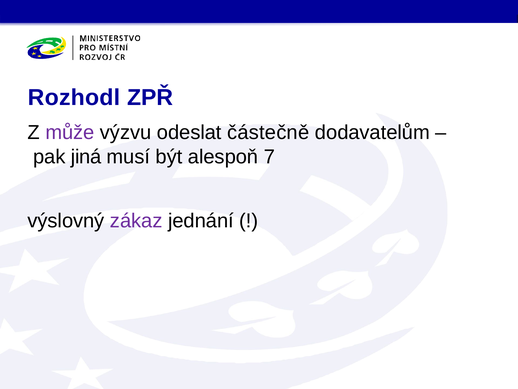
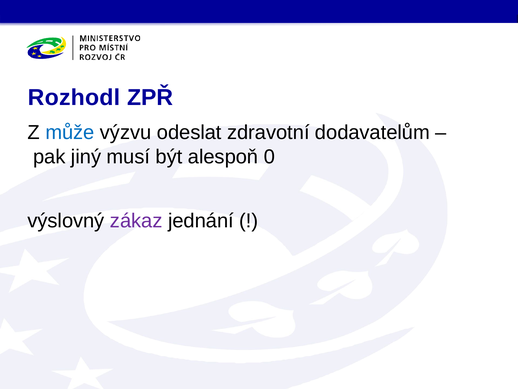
může colour: purple -> blue
částečně: částečně -> zdravotní
jiná: jiná -> jiný
7: 7 -> 0
